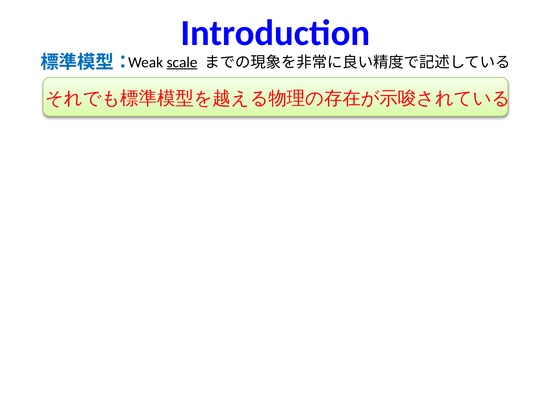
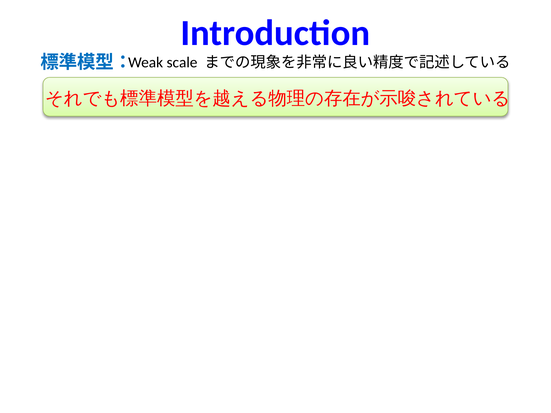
scale underline: present -> none
